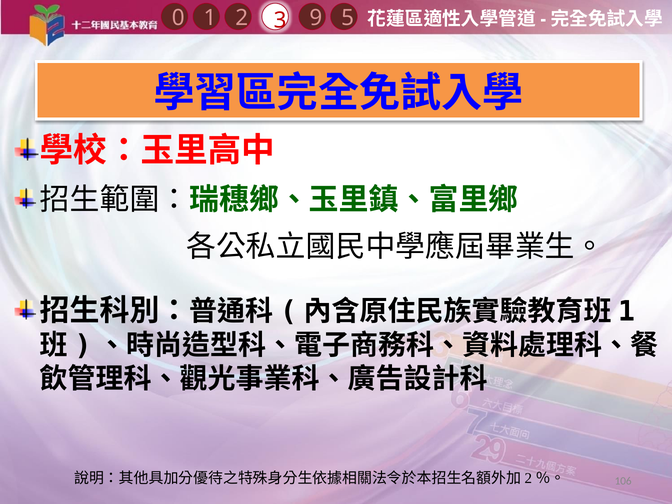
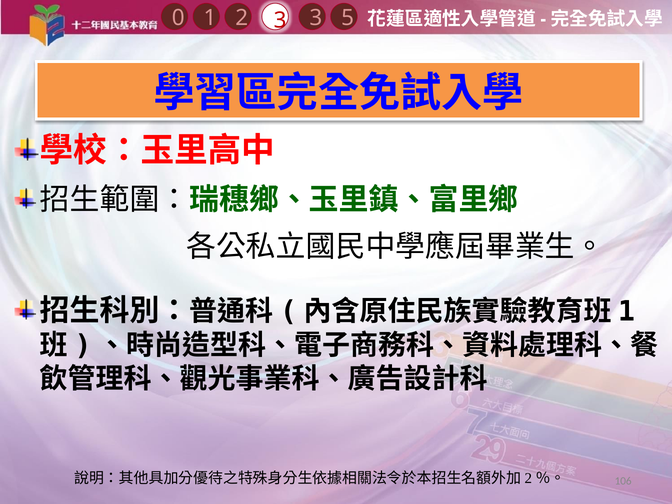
1 9: 9 -> 3
